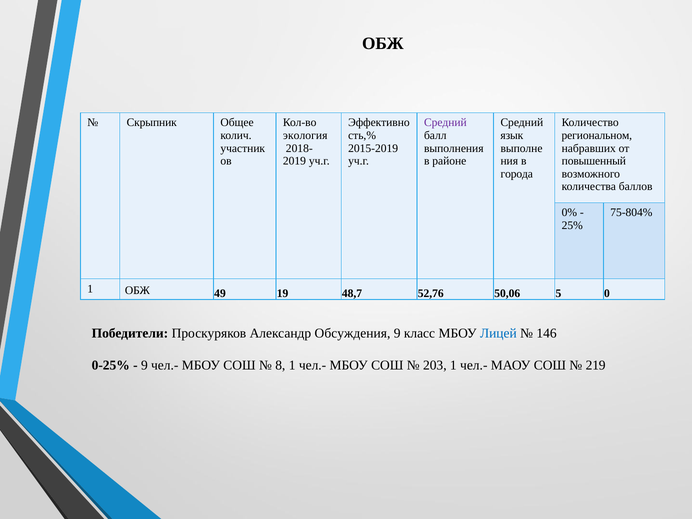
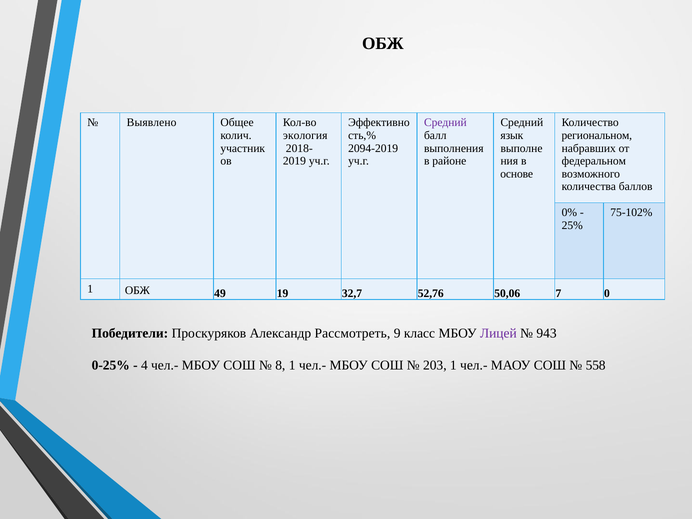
Скрыпник: Скрыпник -> Выявлено
2015-2019: 2015-2019 -> 2094-2019
повышенный: повышенный -> федеральном
города: города -> основе
75-804%: 75-804% -> 75-102%
48,7: 48,7 -> 32,7
5: 5 -> 7
Обсуждения: Обсуждения -> Рассмотреть
Лицей colour: blue -> purple
146: 146 -> 943
9 at (144, 365): 9 -> 4
219: 219 -> 558
